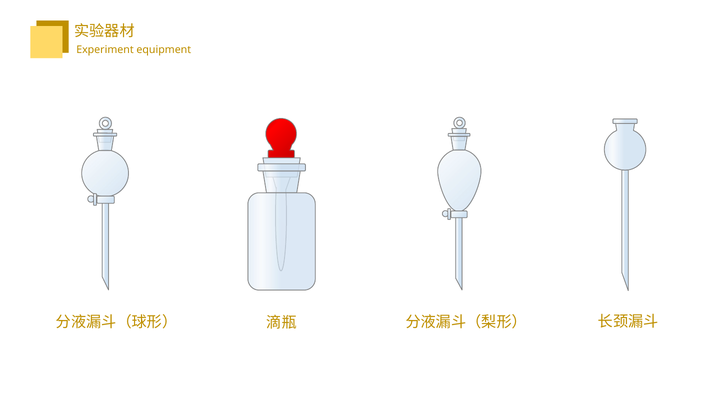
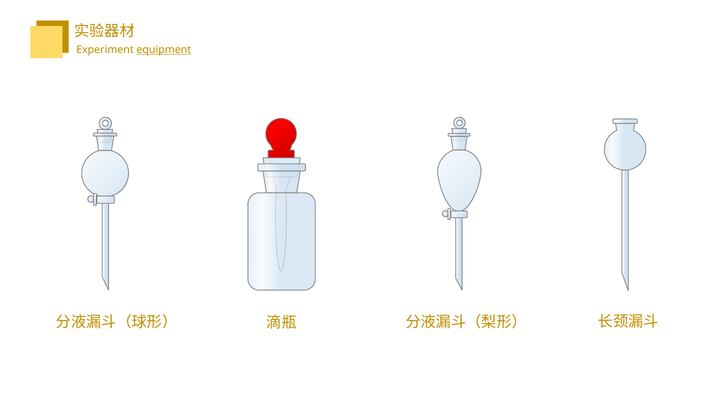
equipment underline: none -> present
